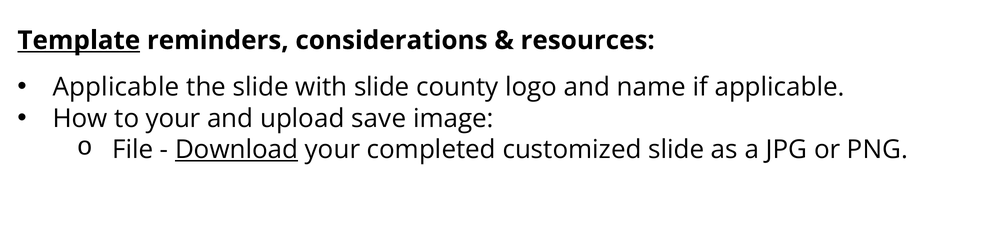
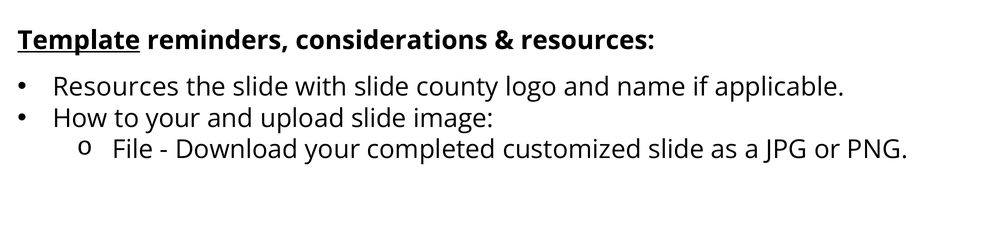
Applicable at (116, 87): Applicable -> Resources
upload save: save -> slide
Download underline: present -> none
